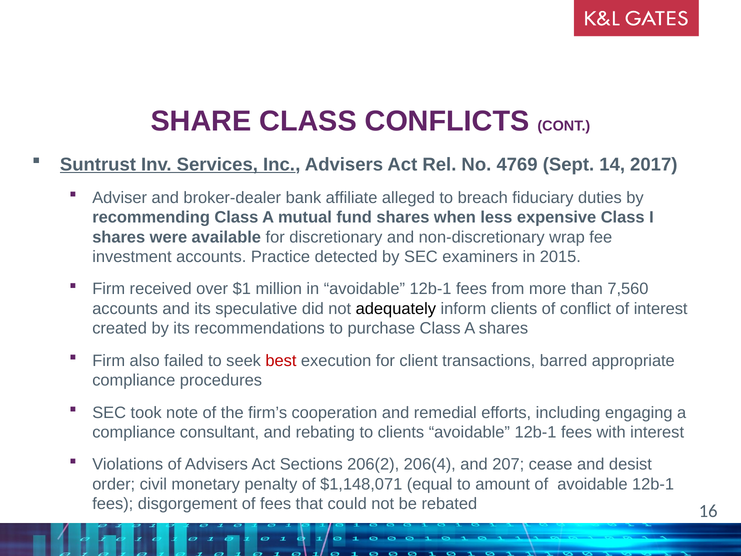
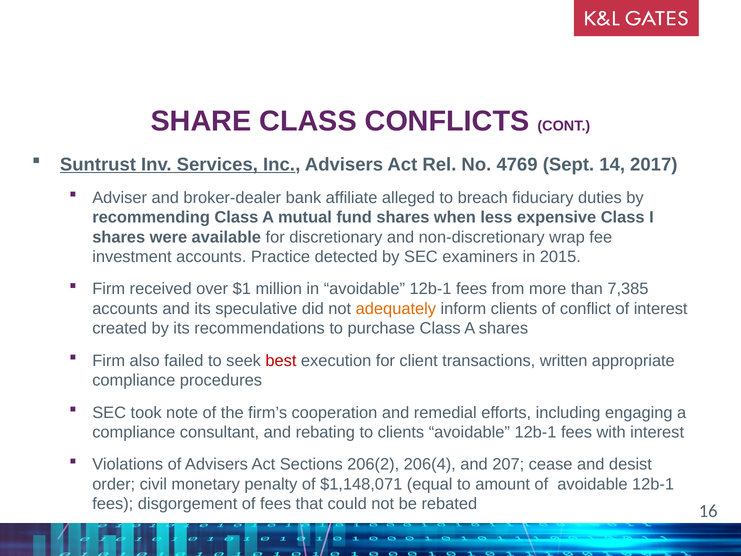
7,560: 7,560 -> 7,385
adequately colour: black -> orange
barred: barred -> written
